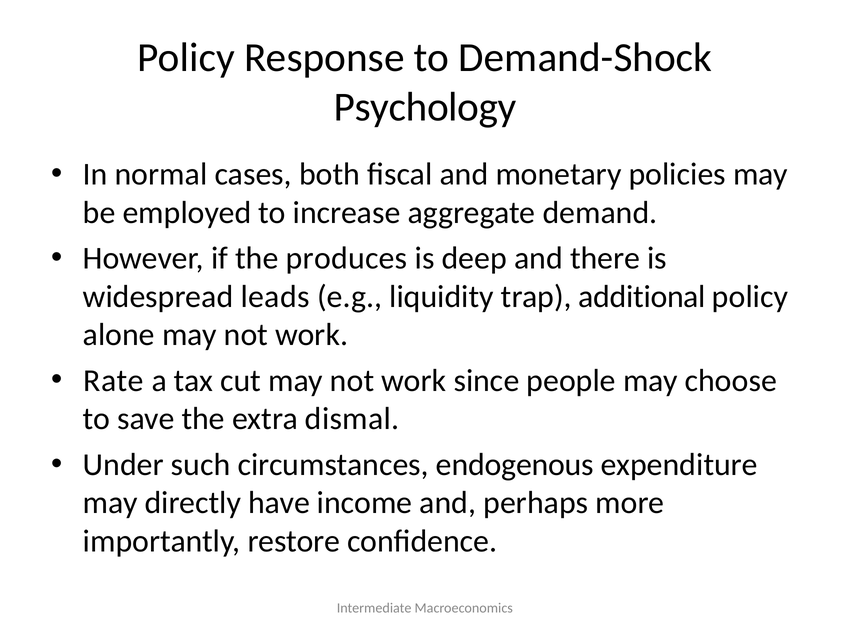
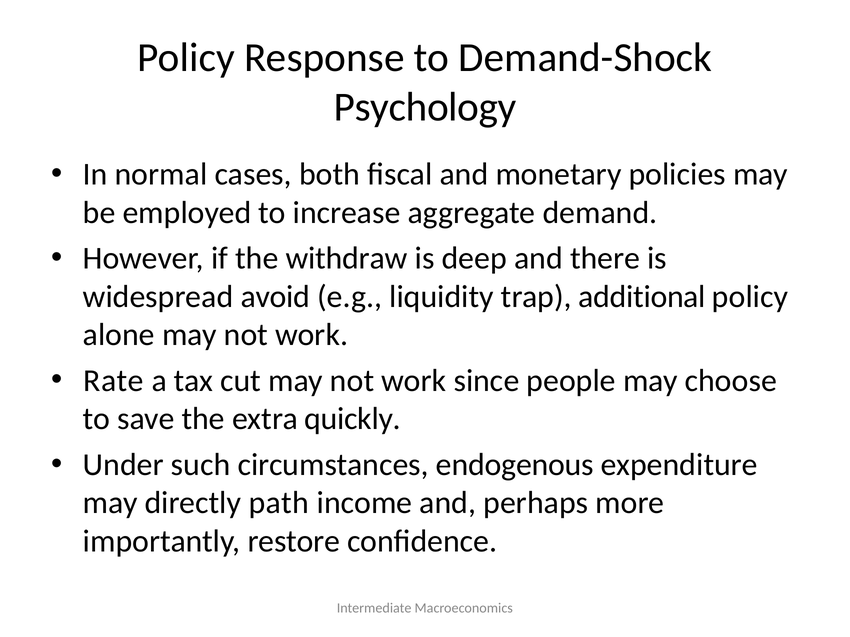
produces: produces -> withdraw
leads: leads -> avoid
dismal: dismal -> quickly
have: have -> path
